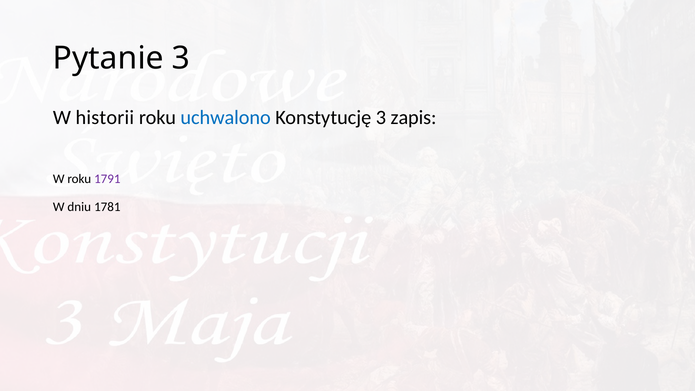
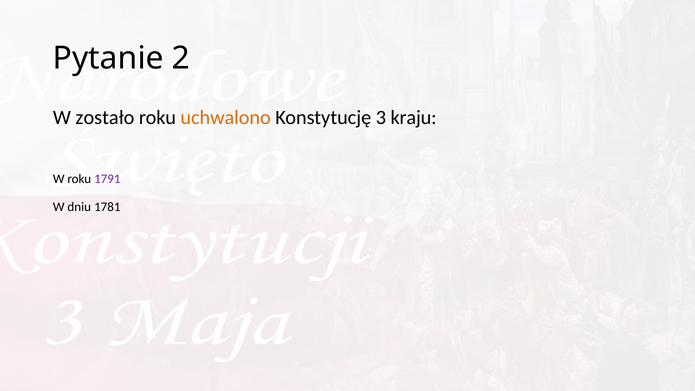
Pytanie 3: 3 -> 2
historii: historii -> zostało
uchwalono colour: blue -> orange
zapis: zapis -> kraju
